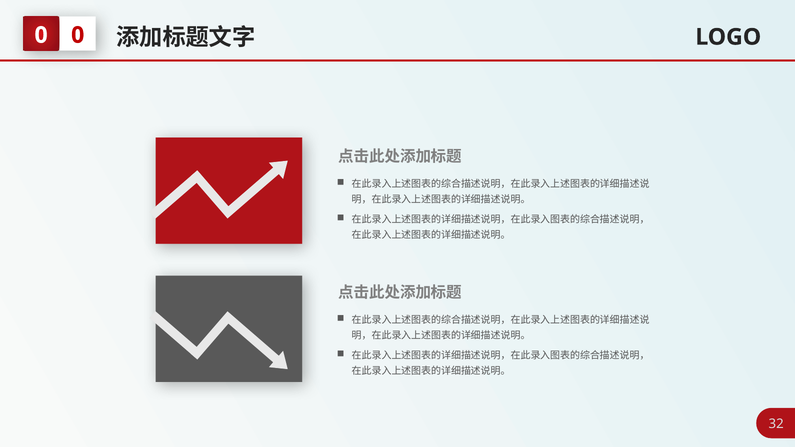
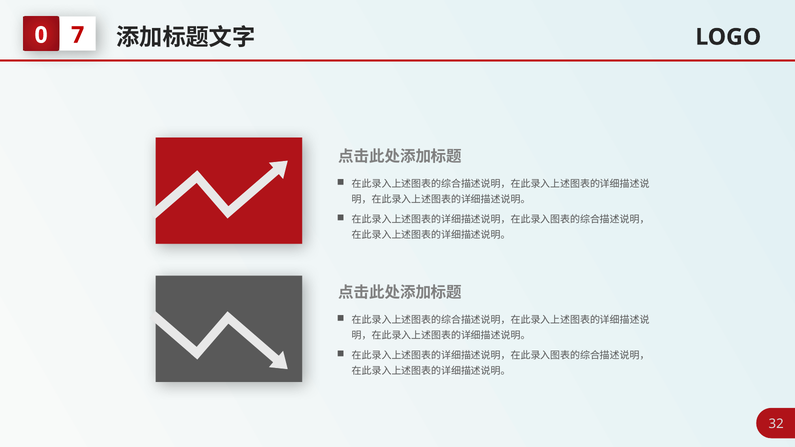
0 at (78, 35): 0 -> 7
